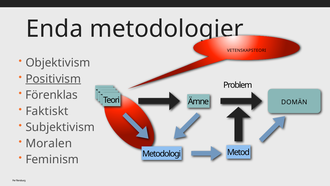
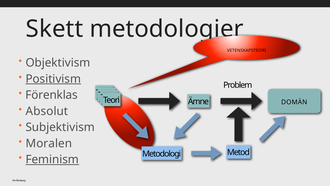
Enda: Enda -> Skett
Faktiskt: Faktiskt -> Absolut
Feminism underline: none -> present
